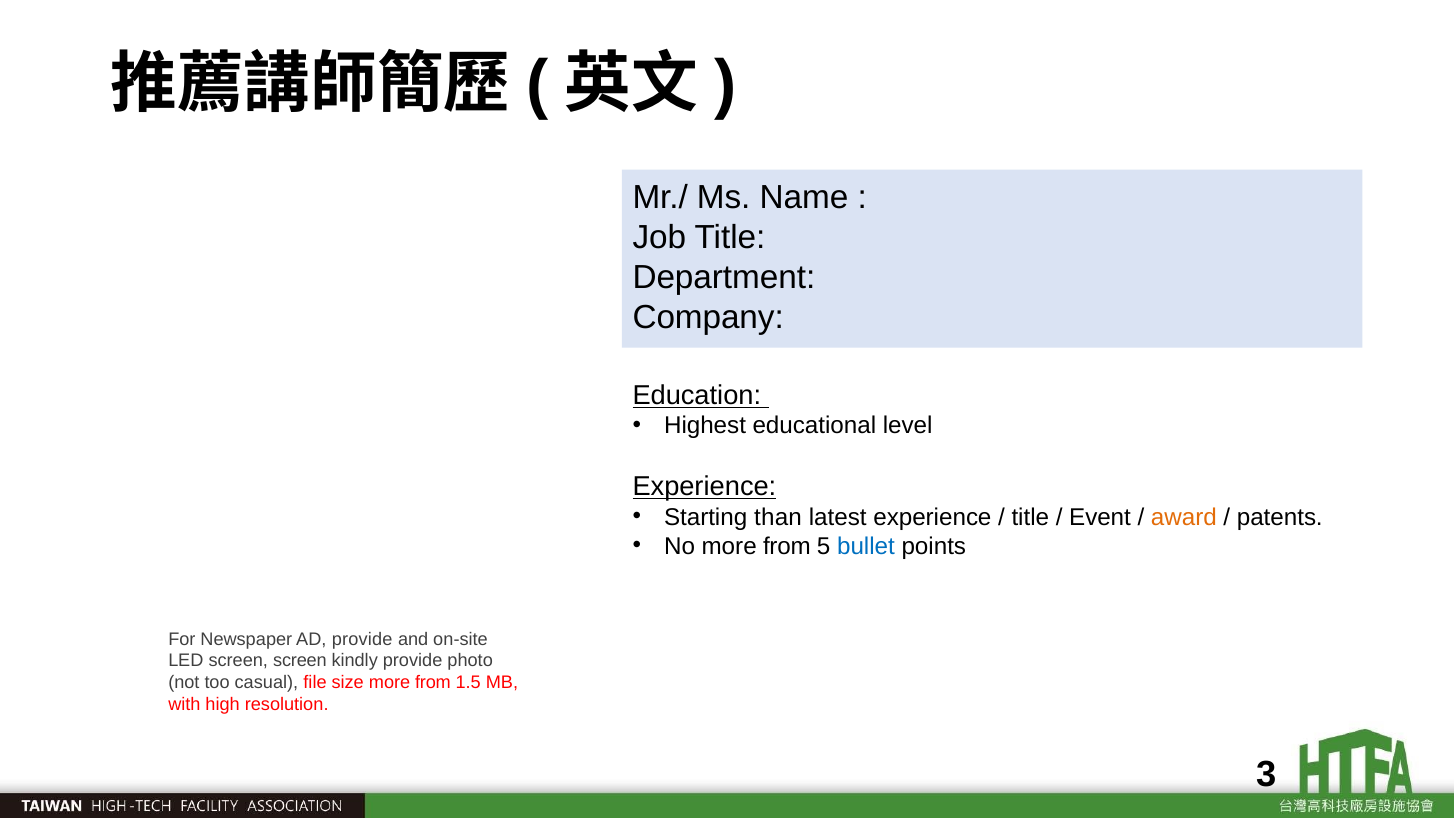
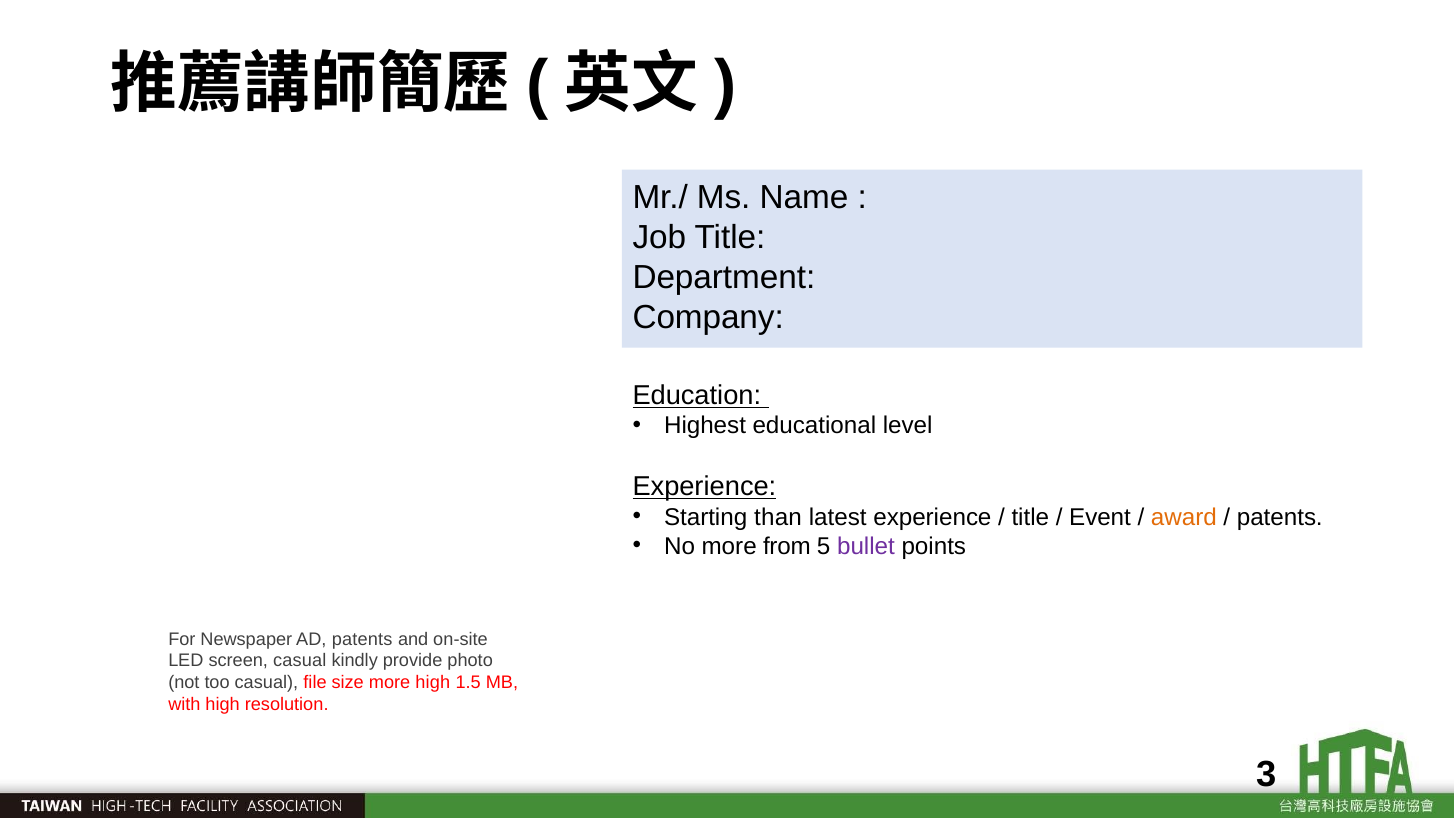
bullet colour: blue -> purple
AD provide: provide -> patents
screen screen: screen -> casual
size more from: from -> high
